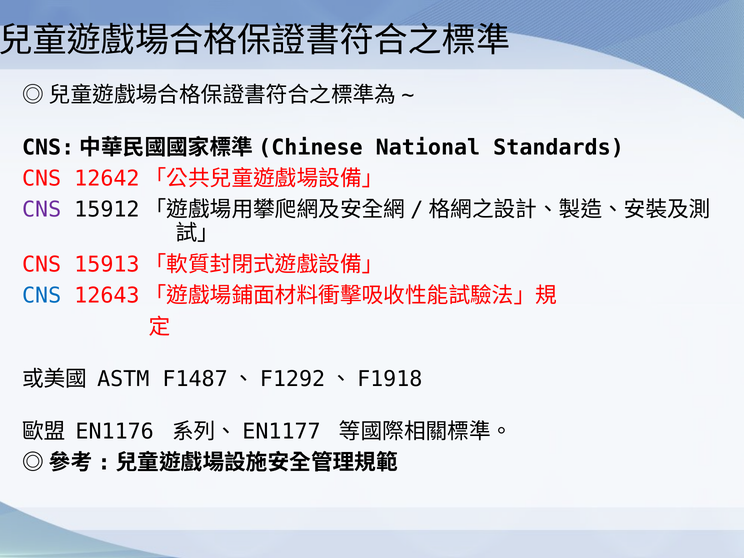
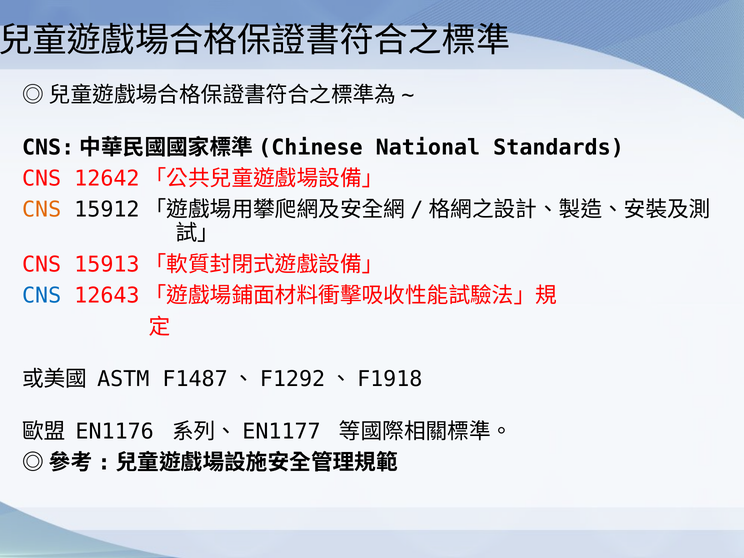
CNS at (42, 210) colour: purple -> orange
